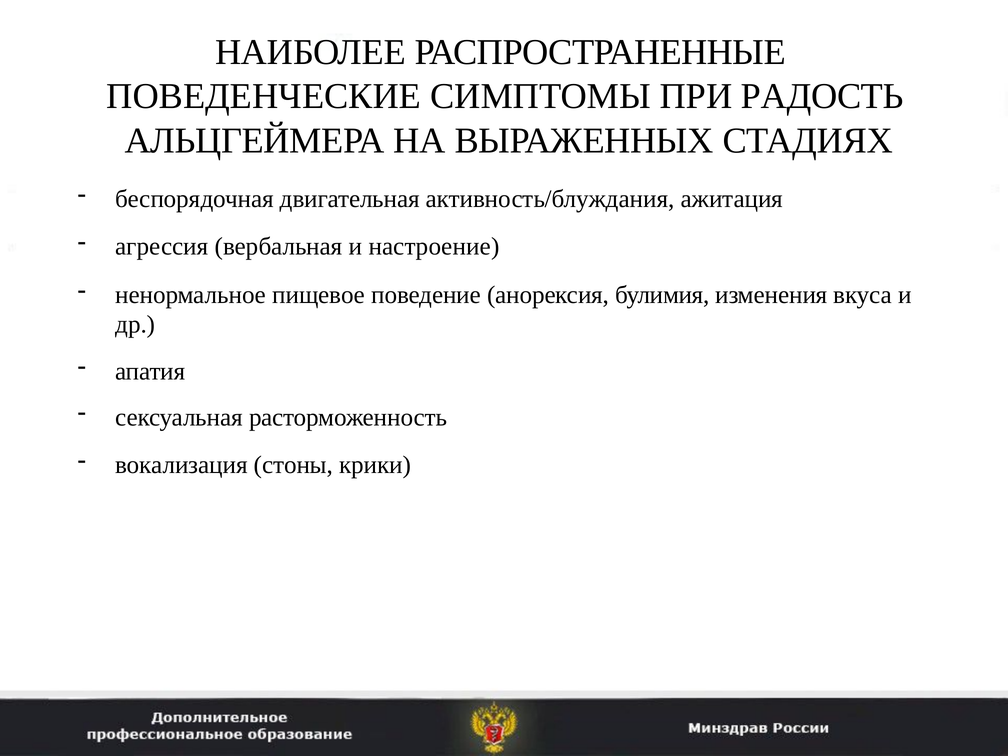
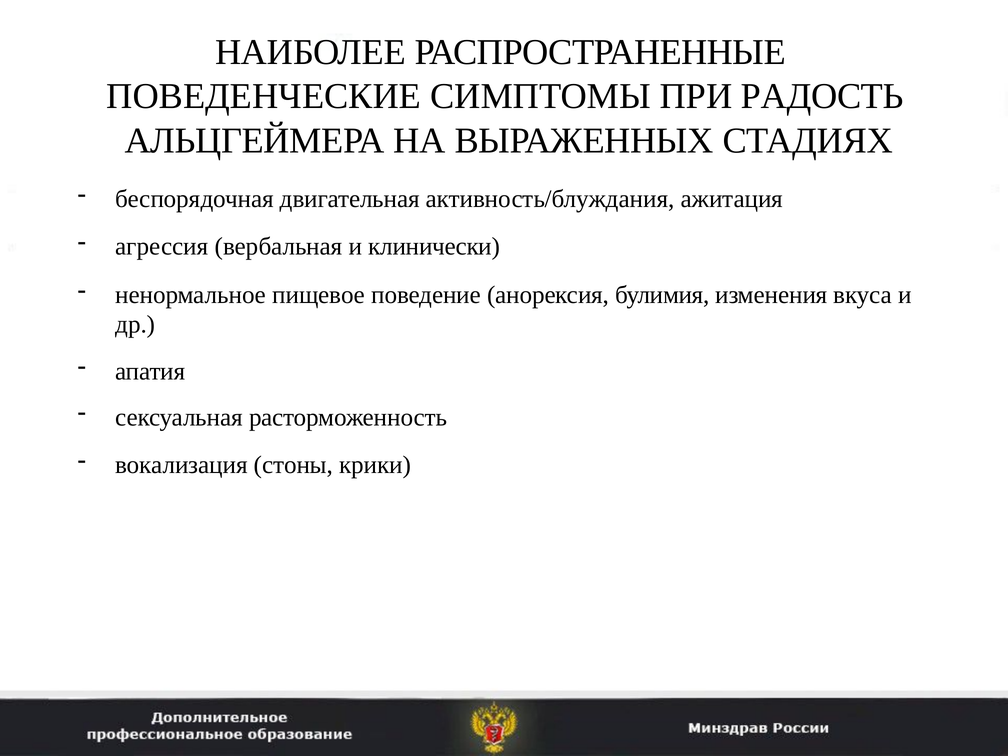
настроение: настроение -> клинически
